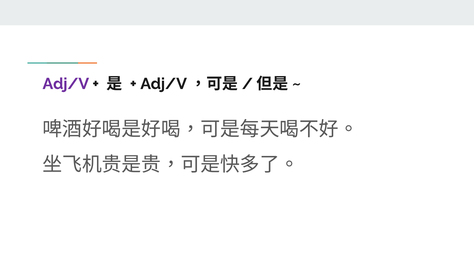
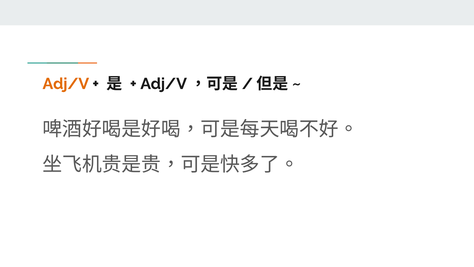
Adj/V colour: purple -> orange
